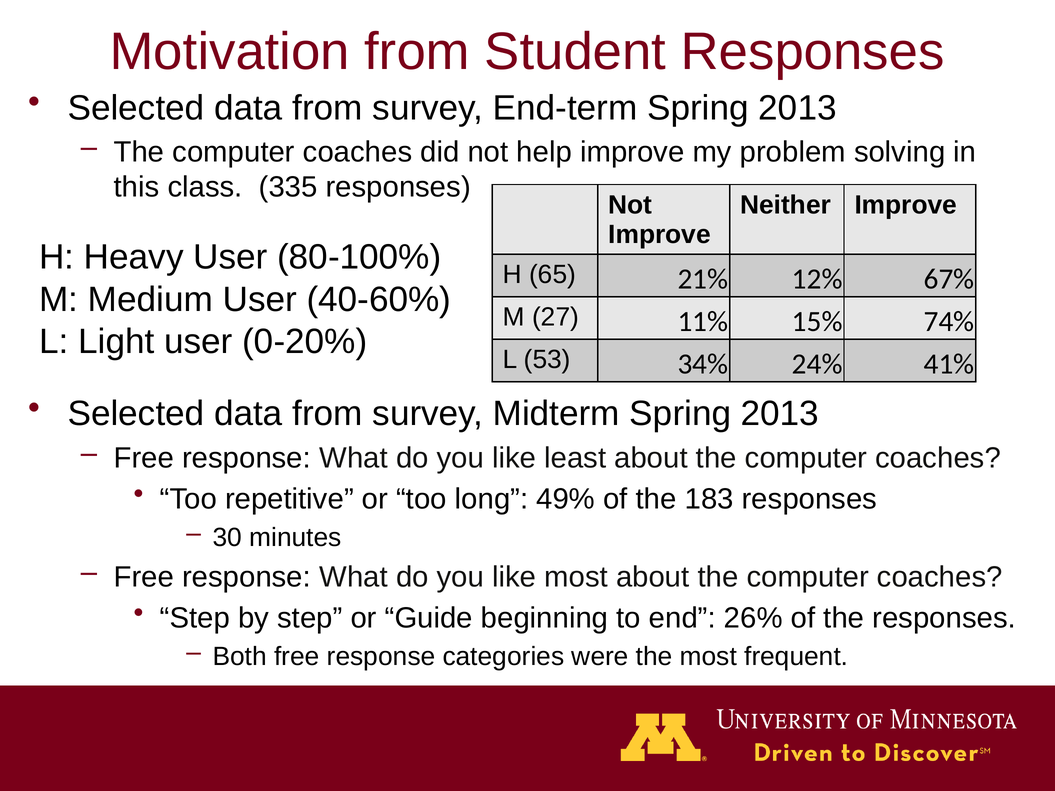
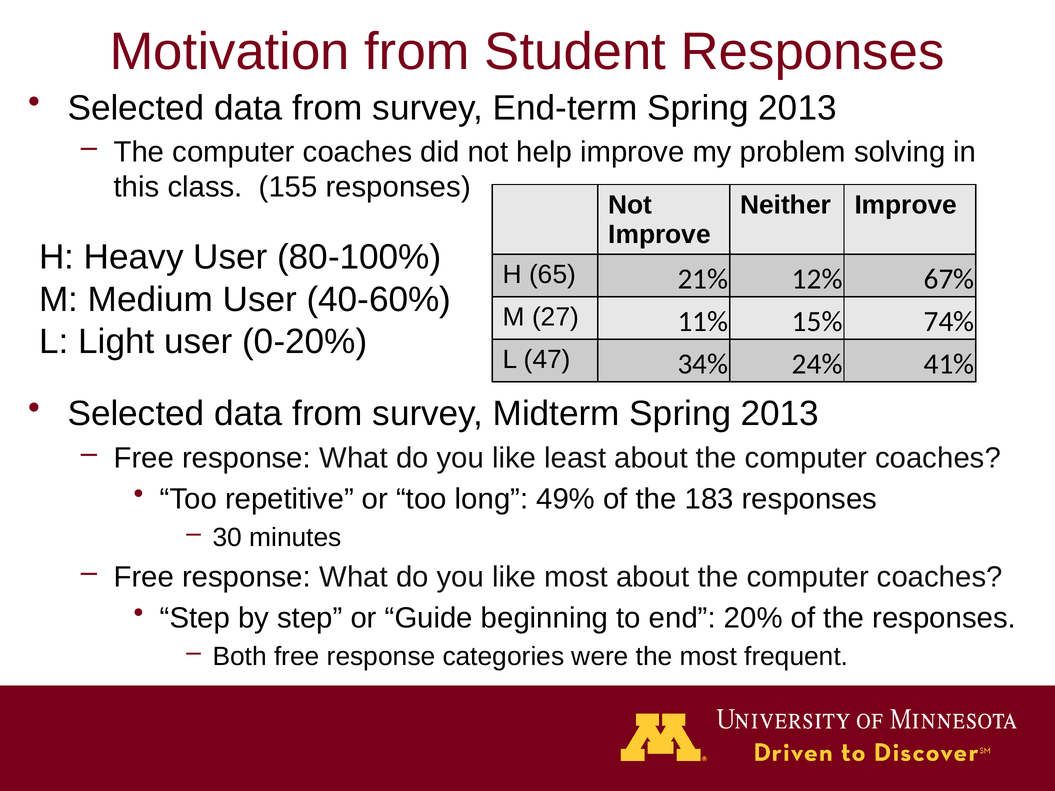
335: 335 -> 155
53: 53 -> 47
26%: 26% -> 20%
